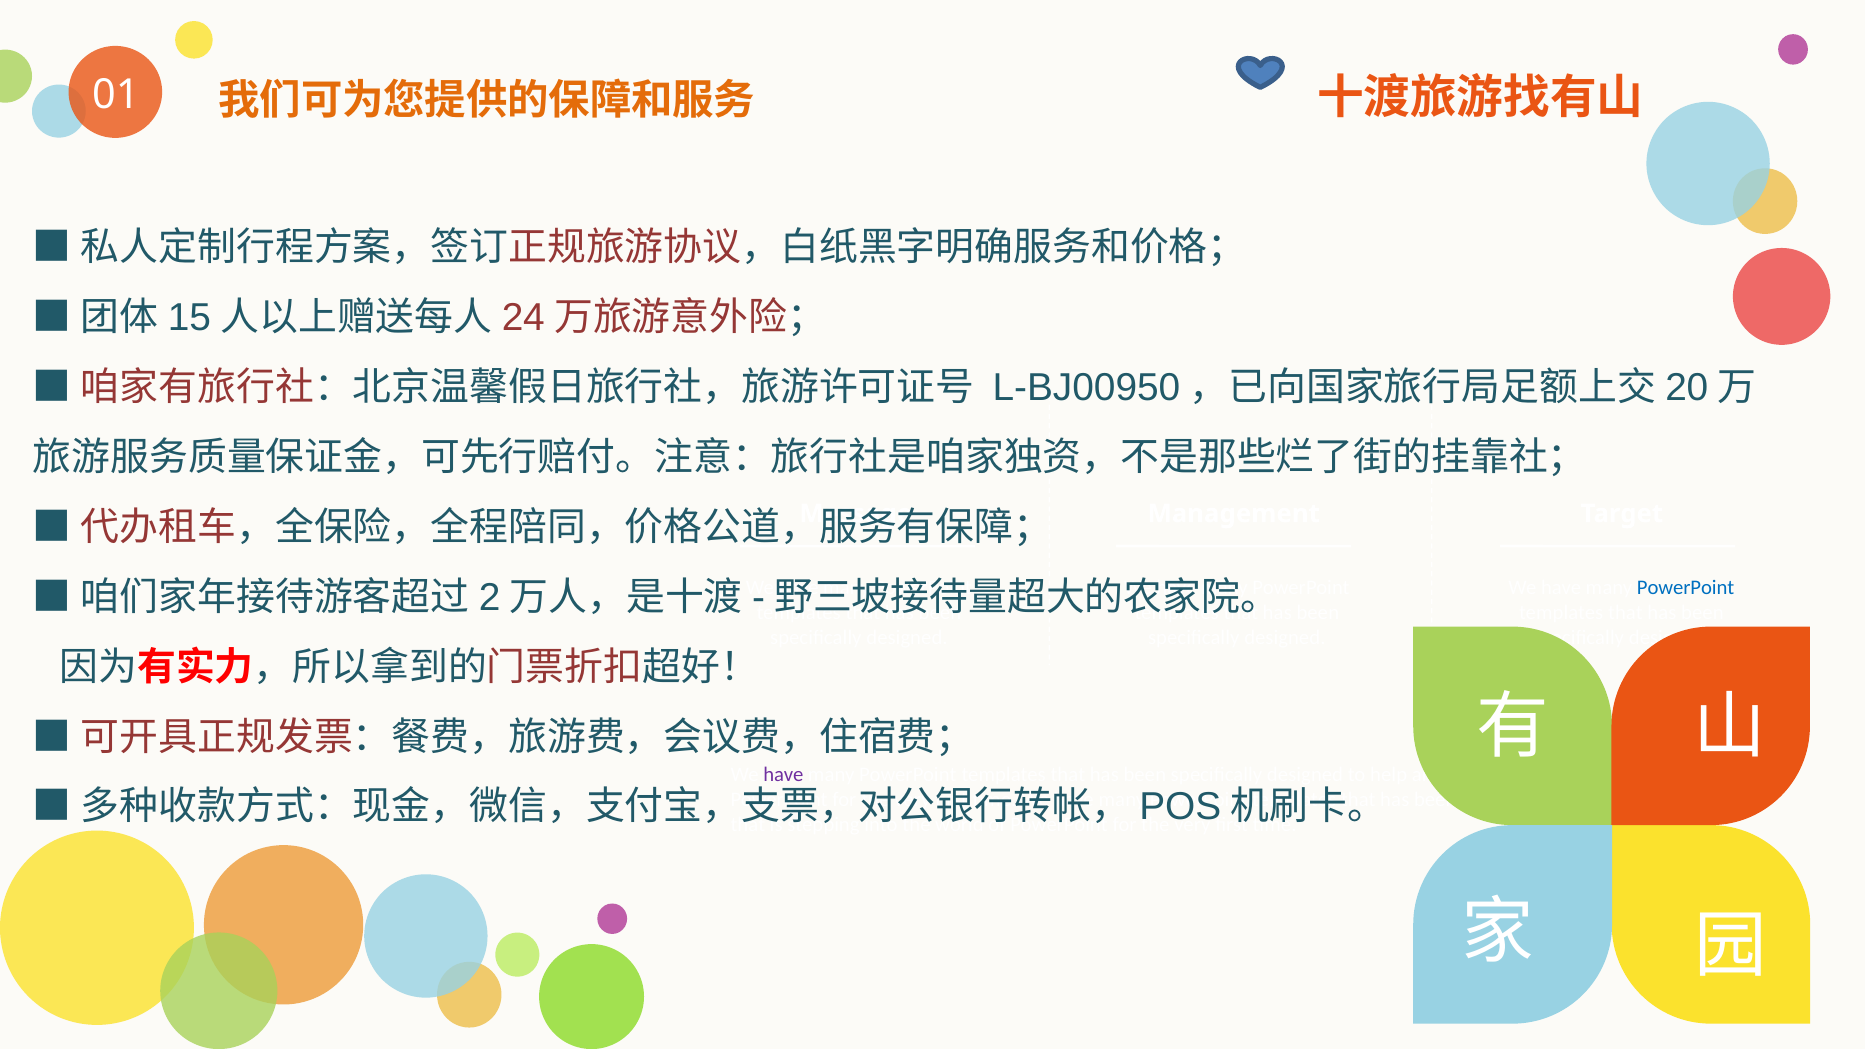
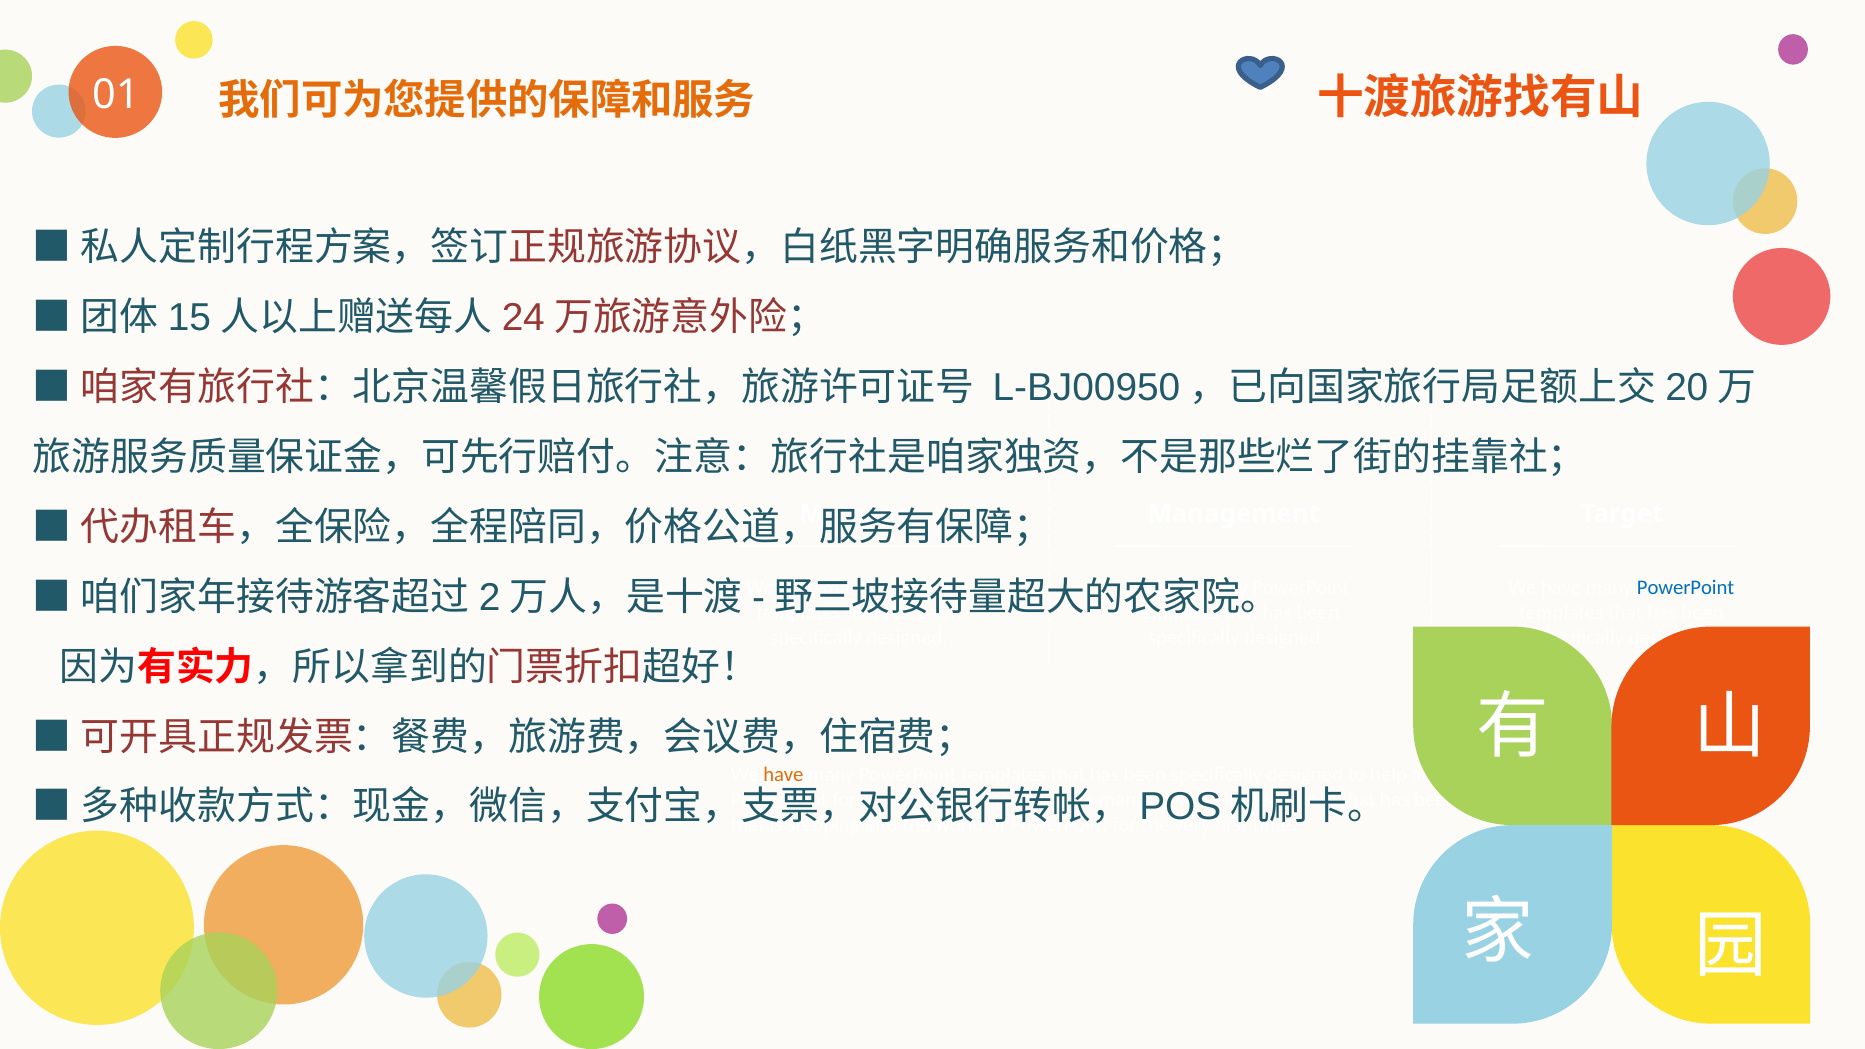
have at (783, 774) colour: purple -> orange
